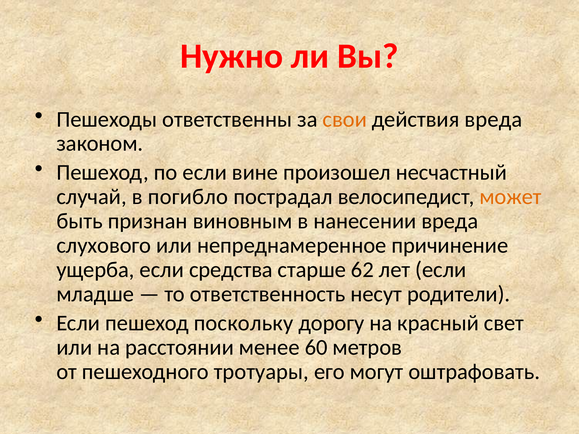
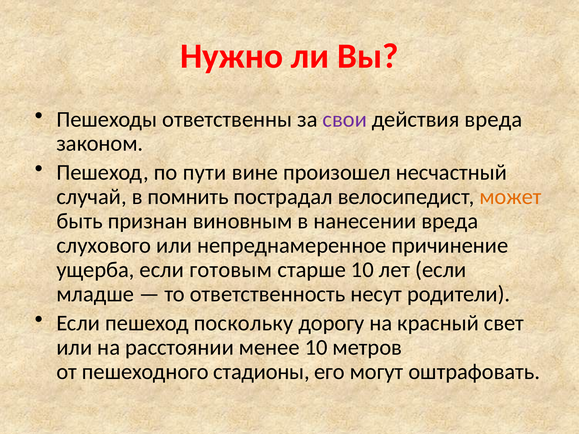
свои colour: orange -> purple
по если: если -> пути
погибло: погибло -> помнить
средства: средства -> готовым
старше 62: 62 -> 10
менее 60: 60 -> 10
тротуары: тротуары -> стадионы
